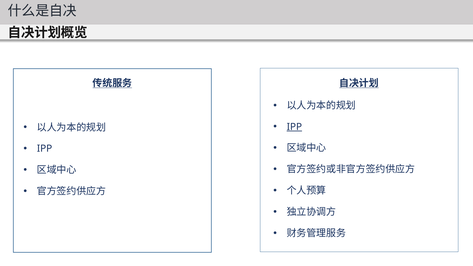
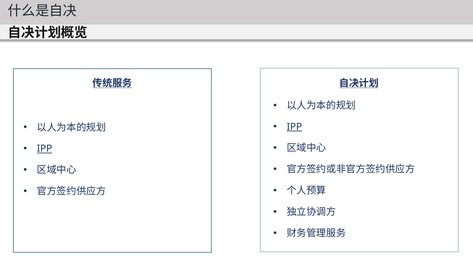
IPP at (45, 149) underline: none -> present
